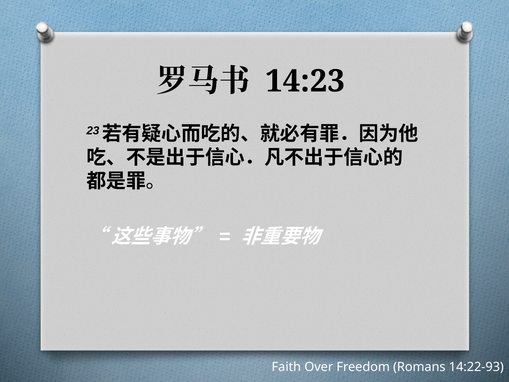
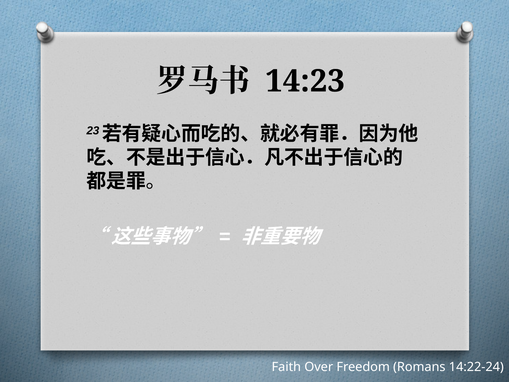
14:22-93: 14:22-93 -> 14:22-24
